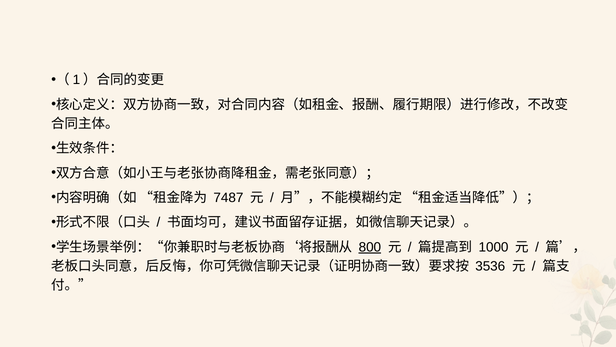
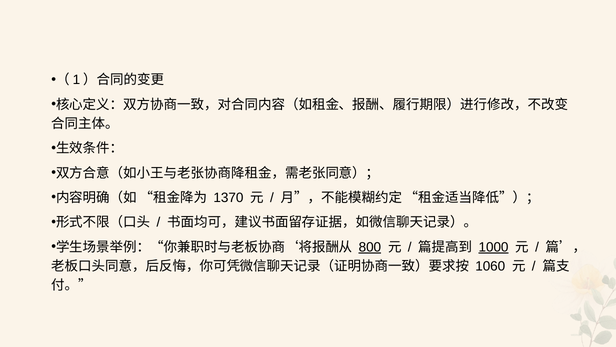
7487: 7487 -> 1370
1000 underline: none -> present
3536: 3536 -> 1060
